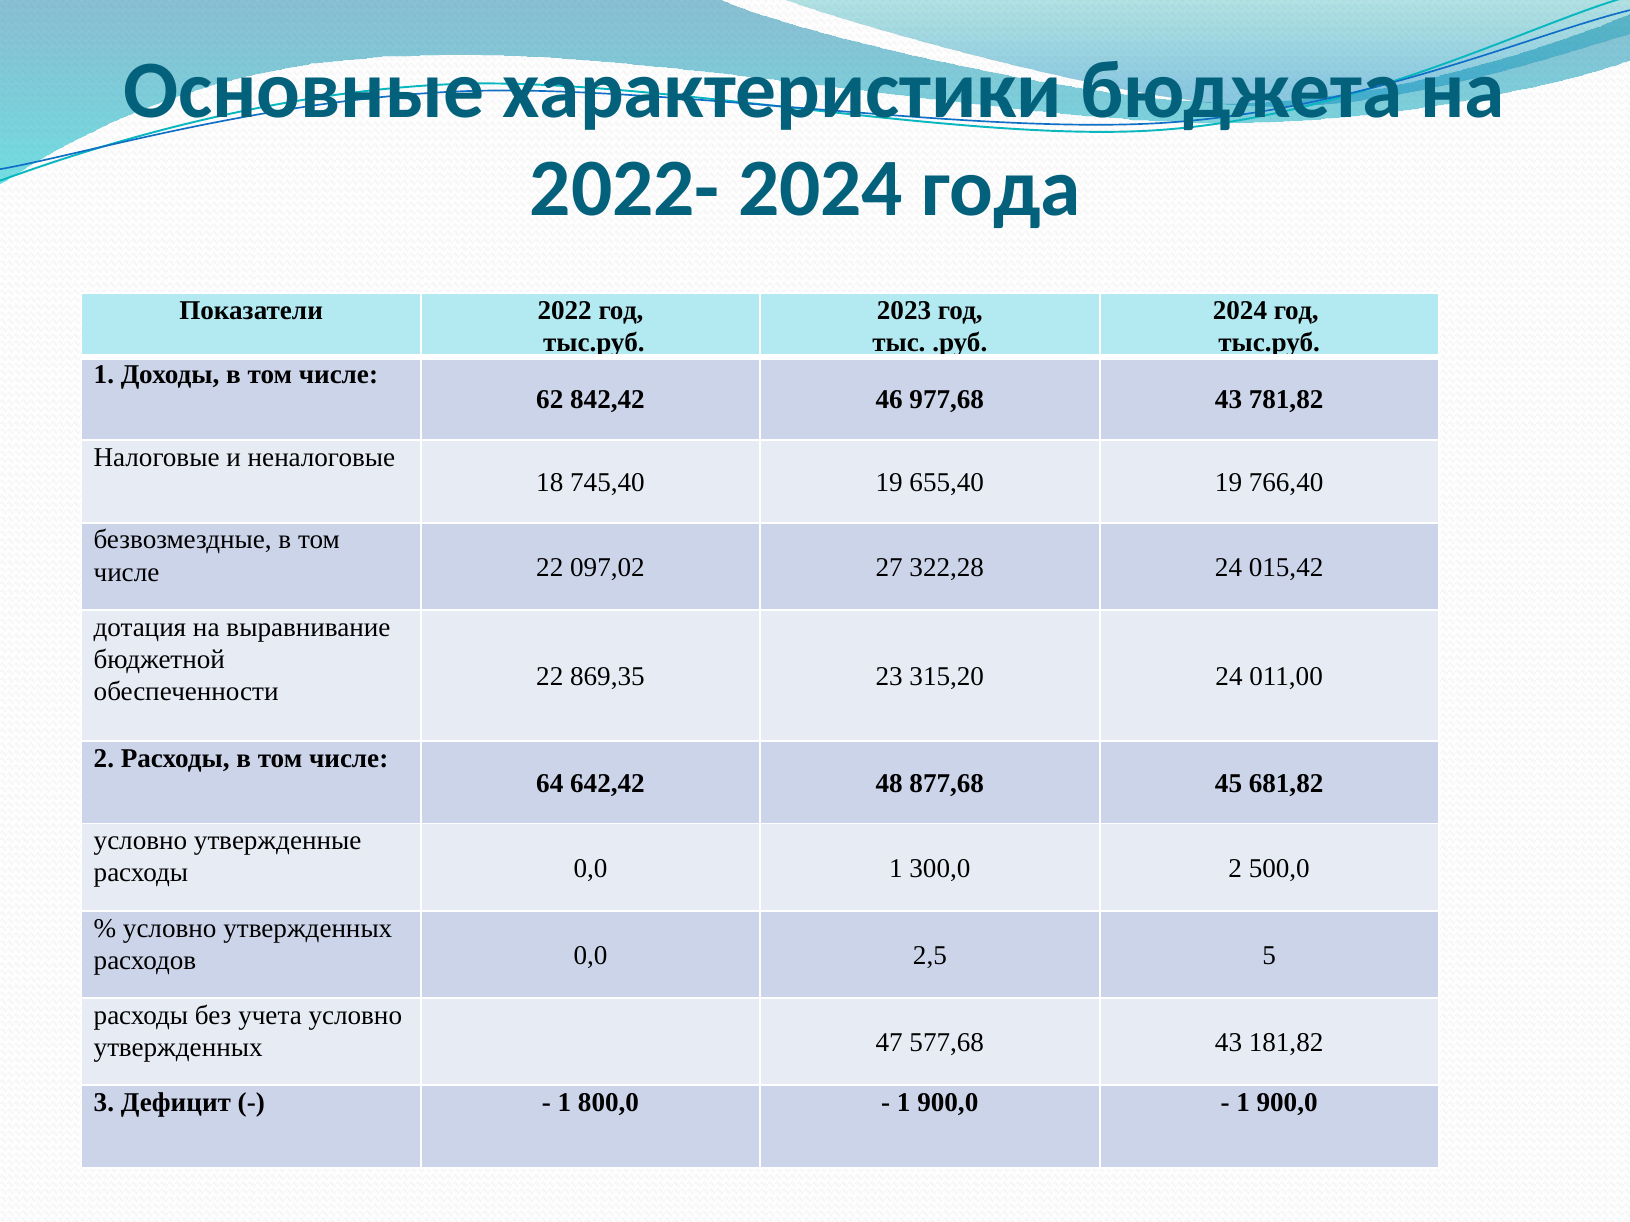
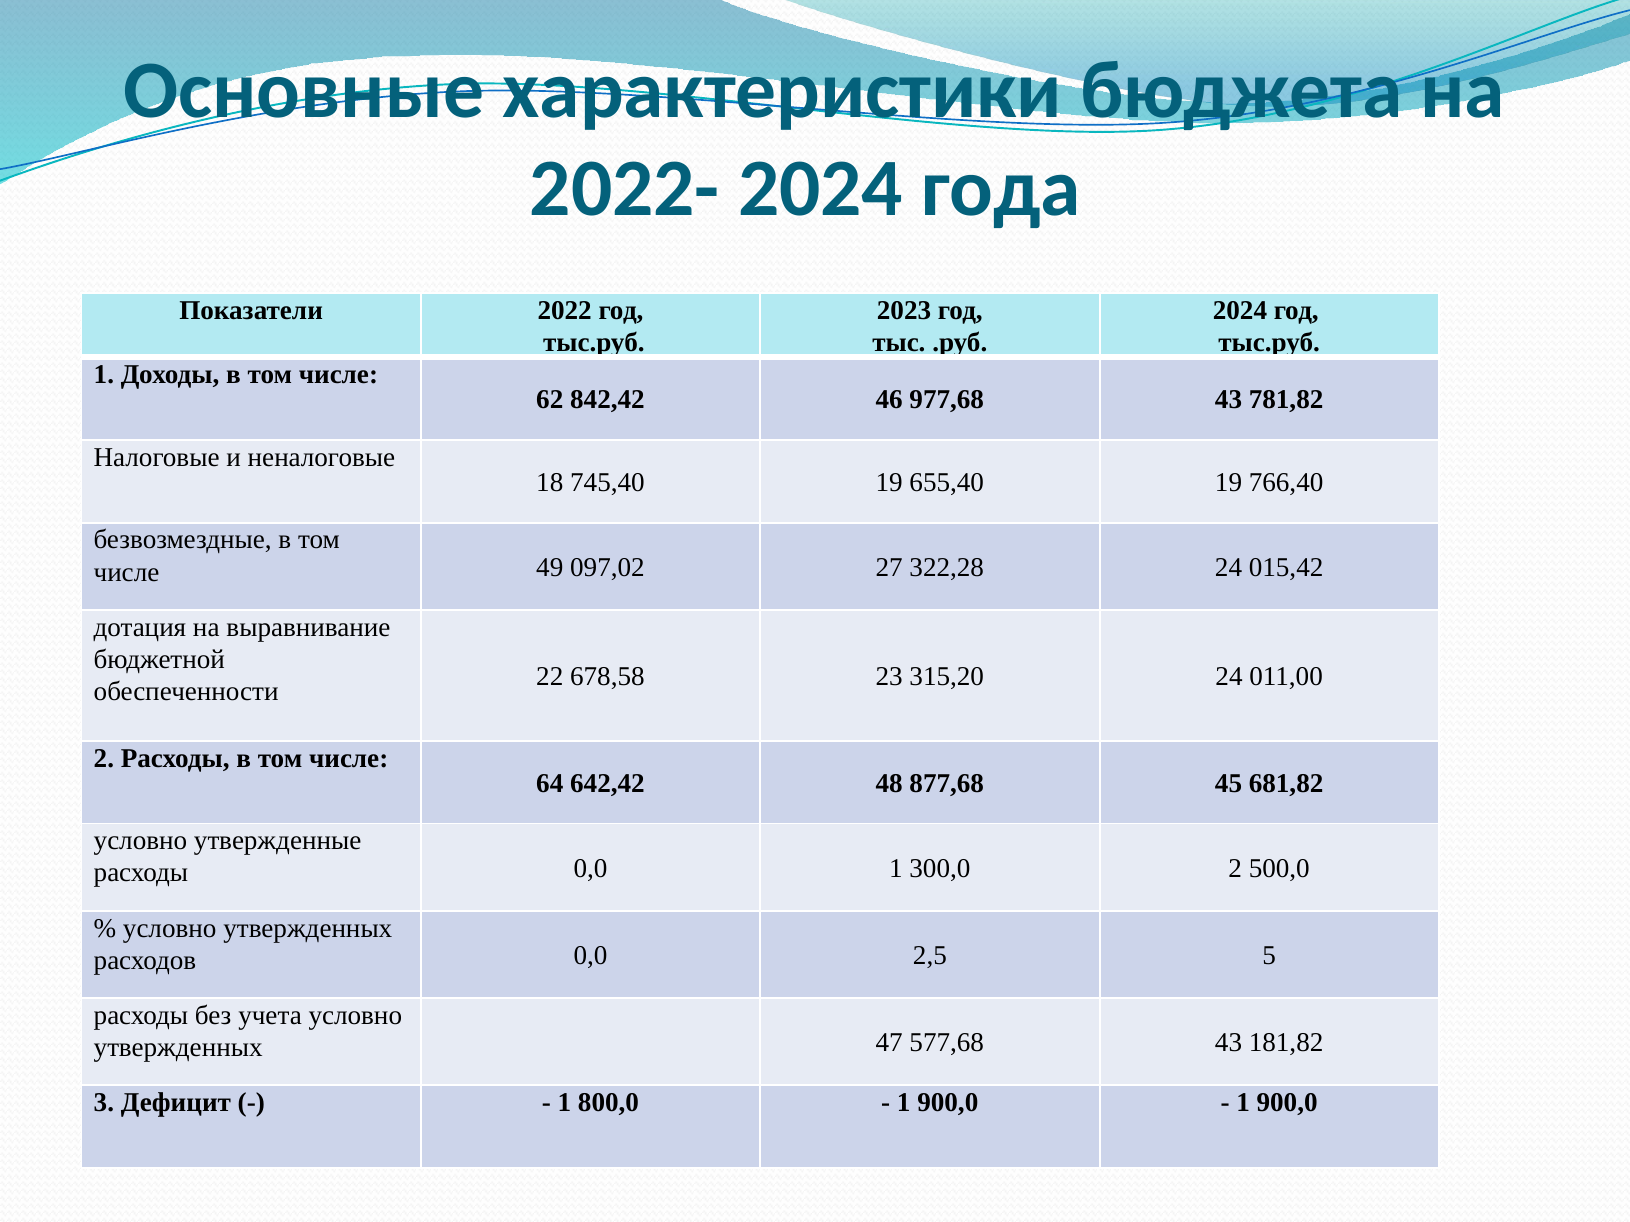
числе 22: 22 -> 49
869,35: 869,35 -> 678,58
